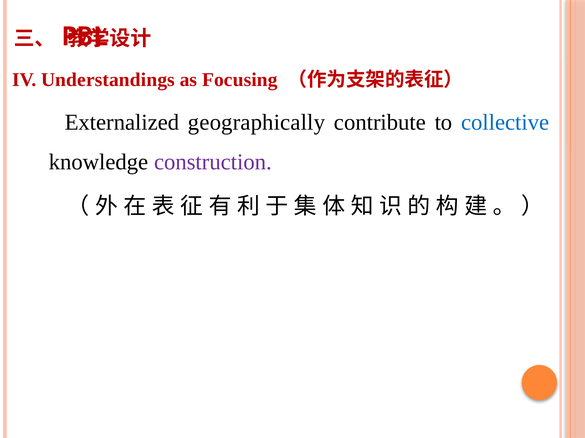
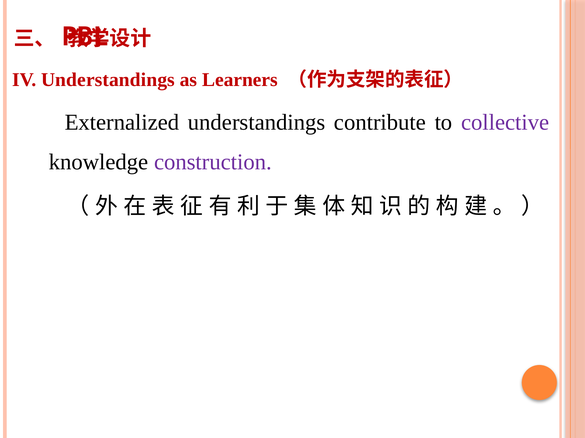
Focusing: Focusing -> Learners
Externalized geographically: geographically -> understandings
collective colour: blue -> purple
